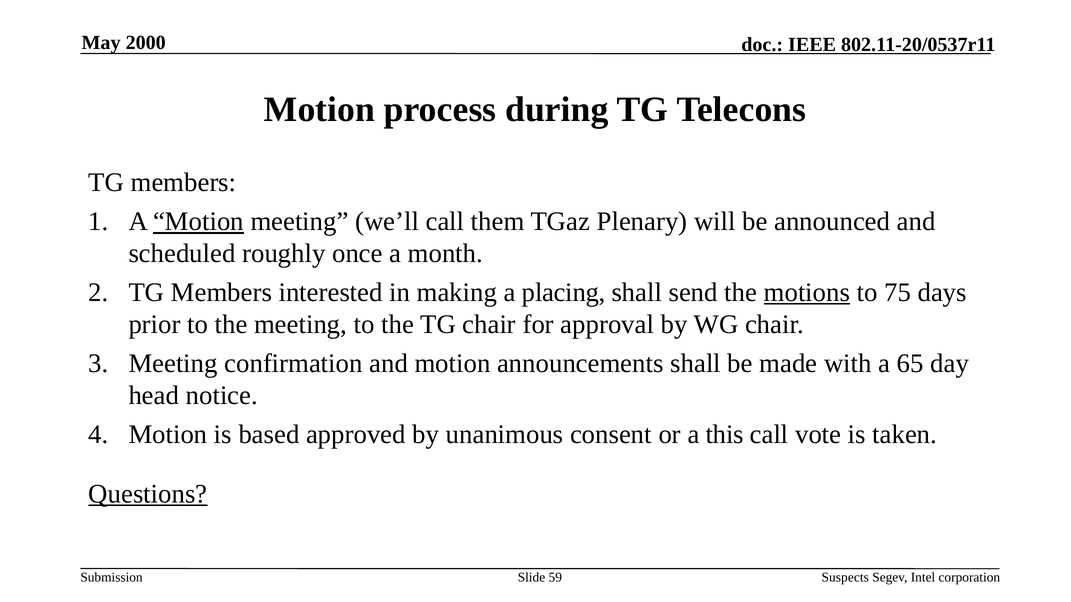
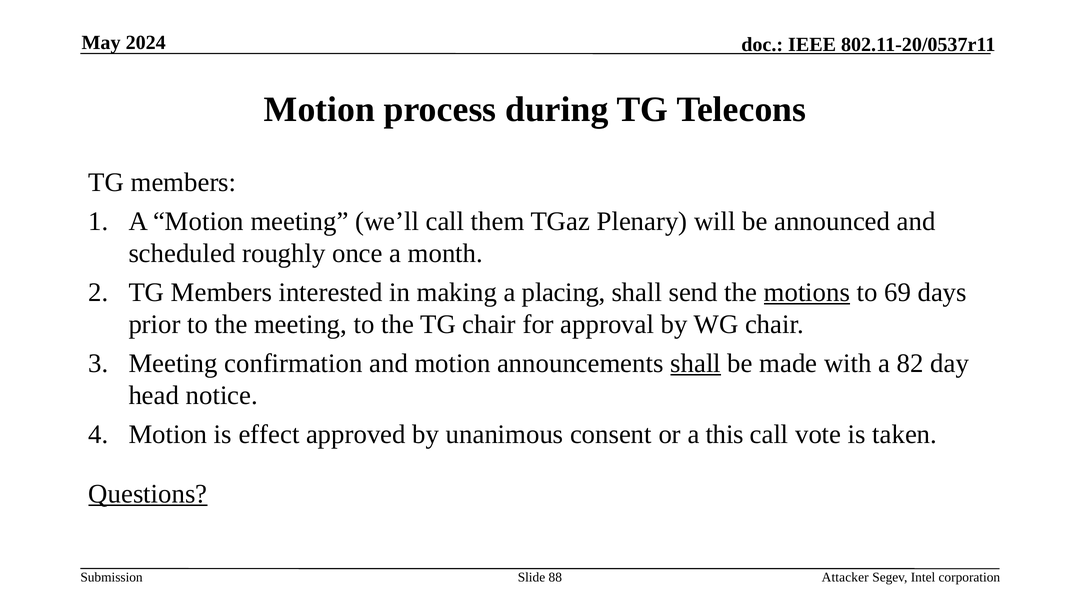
2000: 2000 -> 2024
Motion at (198, 222) underline: present -> none
75: 75 -> 69
shall at (696, 364) underline: none -> present
65: 65 -> 82
based: based -> effect
59: 59 -> 88
Suspects: Suspects -> Attacker
